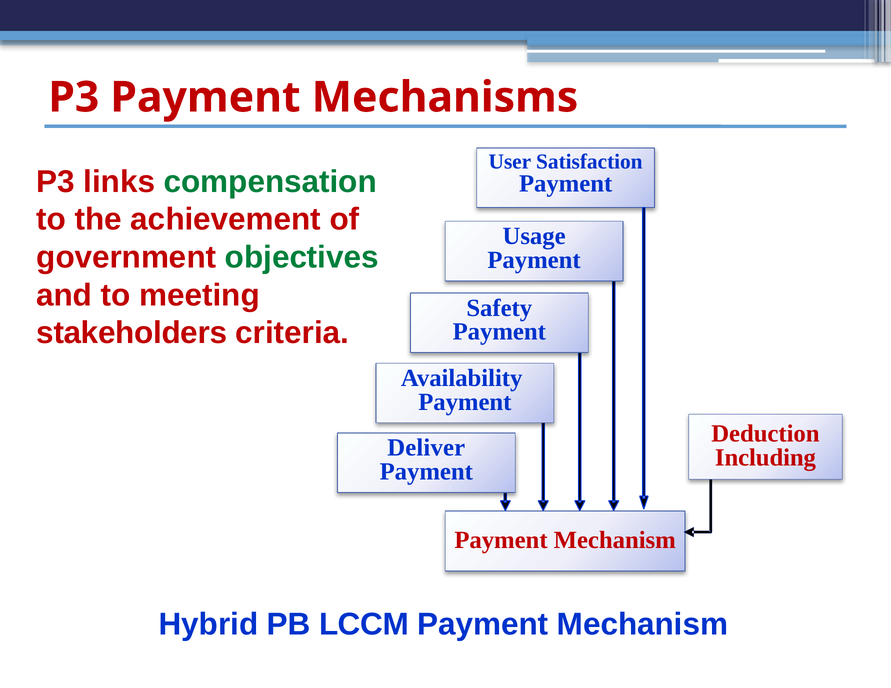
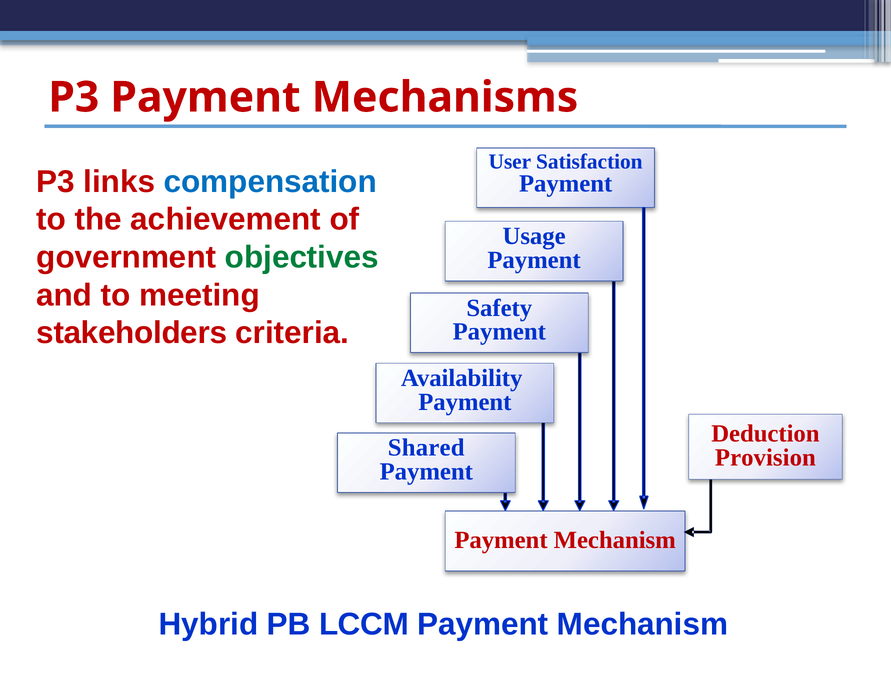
compensation colour: green -> blue
Deliver: Deliver -> Shared
Including: Including -> Provision
